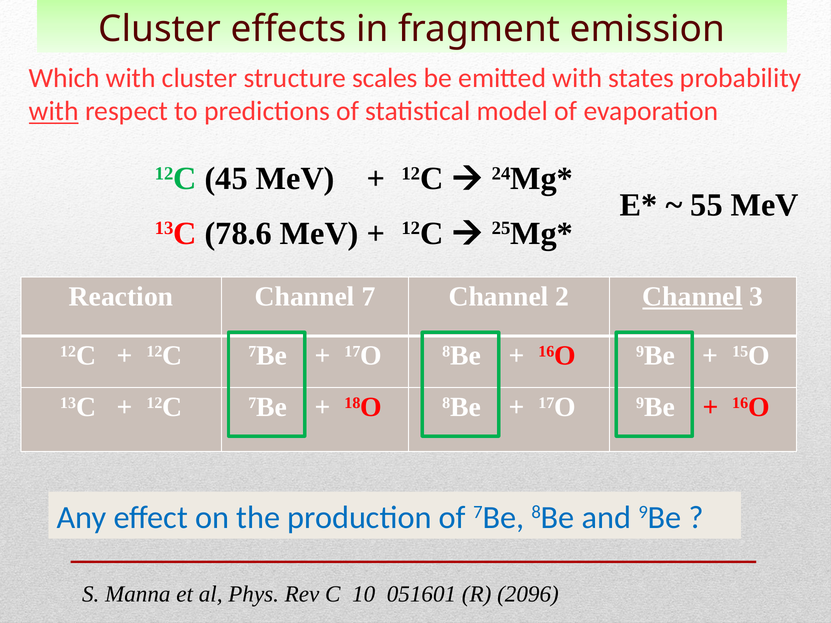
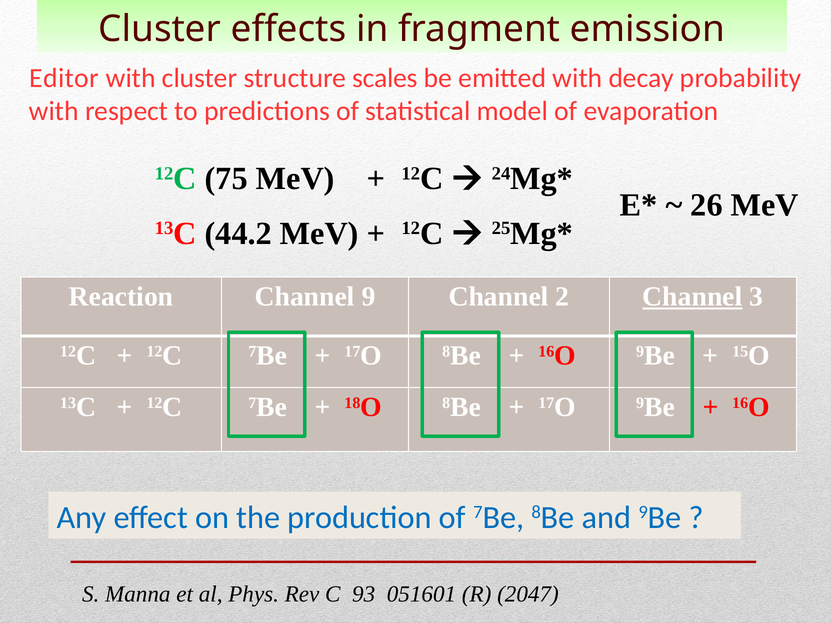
Which: Which -> Editor
states: states -> decay
with at (54, 111) underline: present -> none
45: 45 -> 75
55: 55 -> 26
78.6: 78.6 -> 44.2
7: 7 -> 9
10: 10 -> 93
2096: 2096 -> 2047
